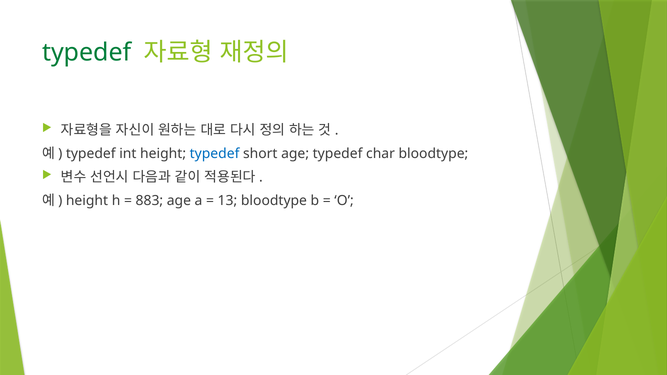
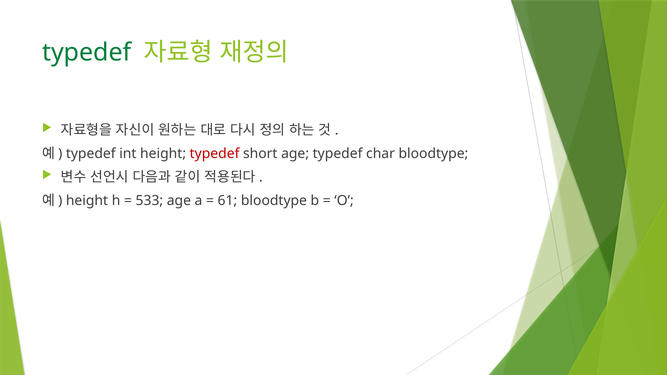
typedef at (215, 154) colour: blue -> red
883: 883 -> 533
13: 13 -> 61
